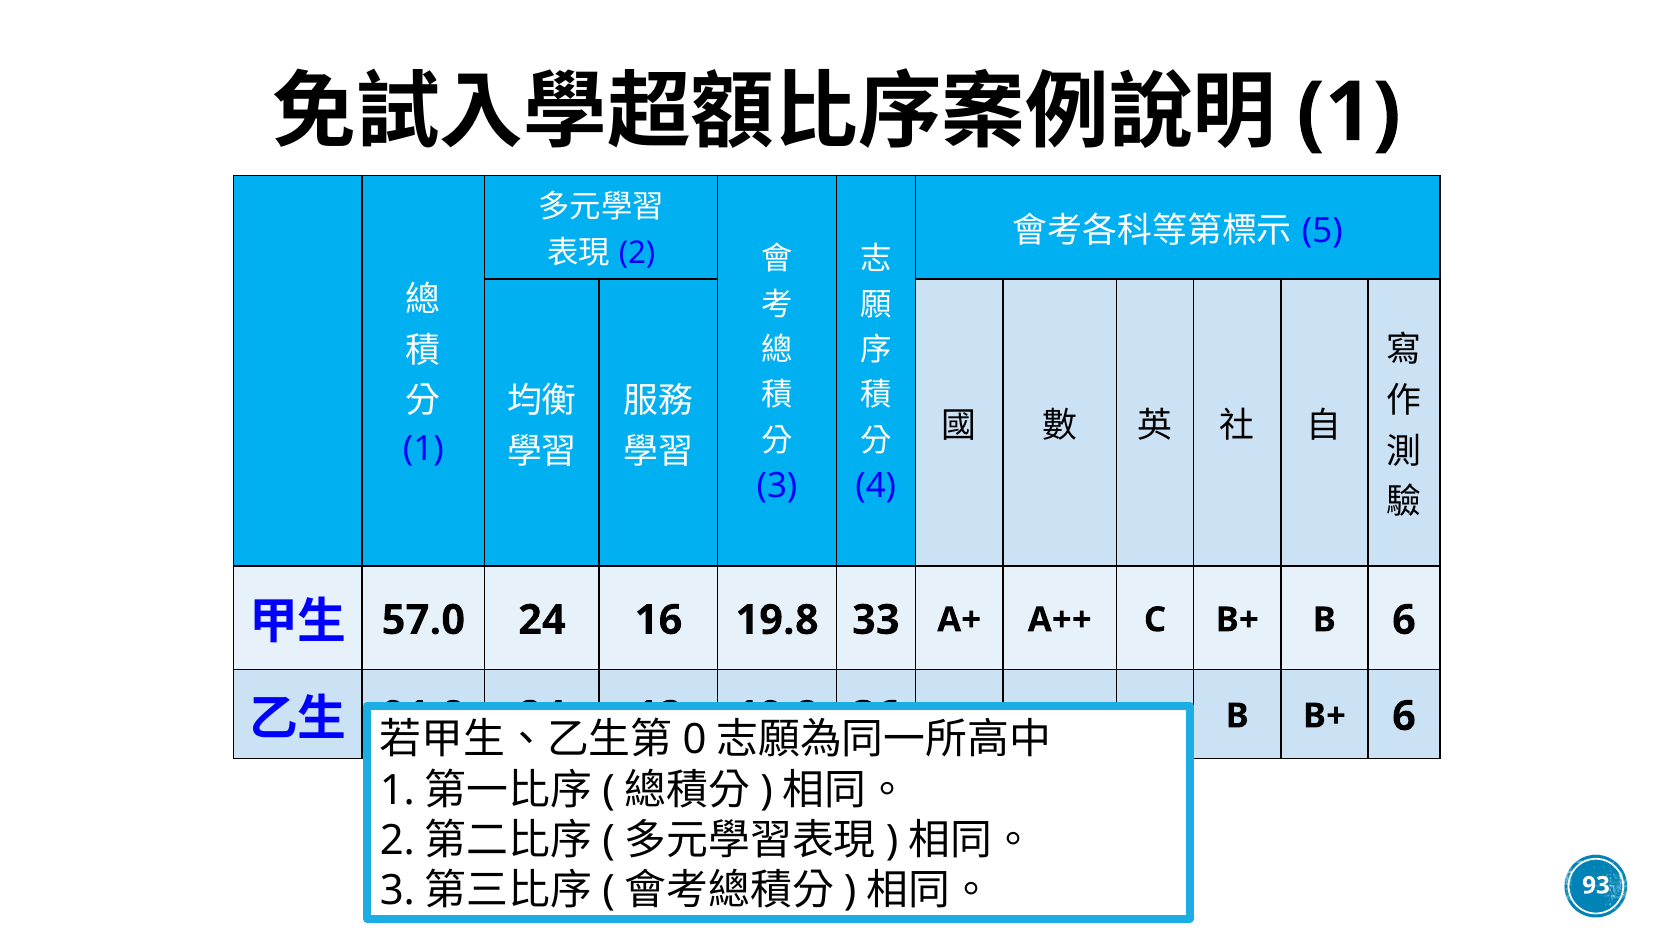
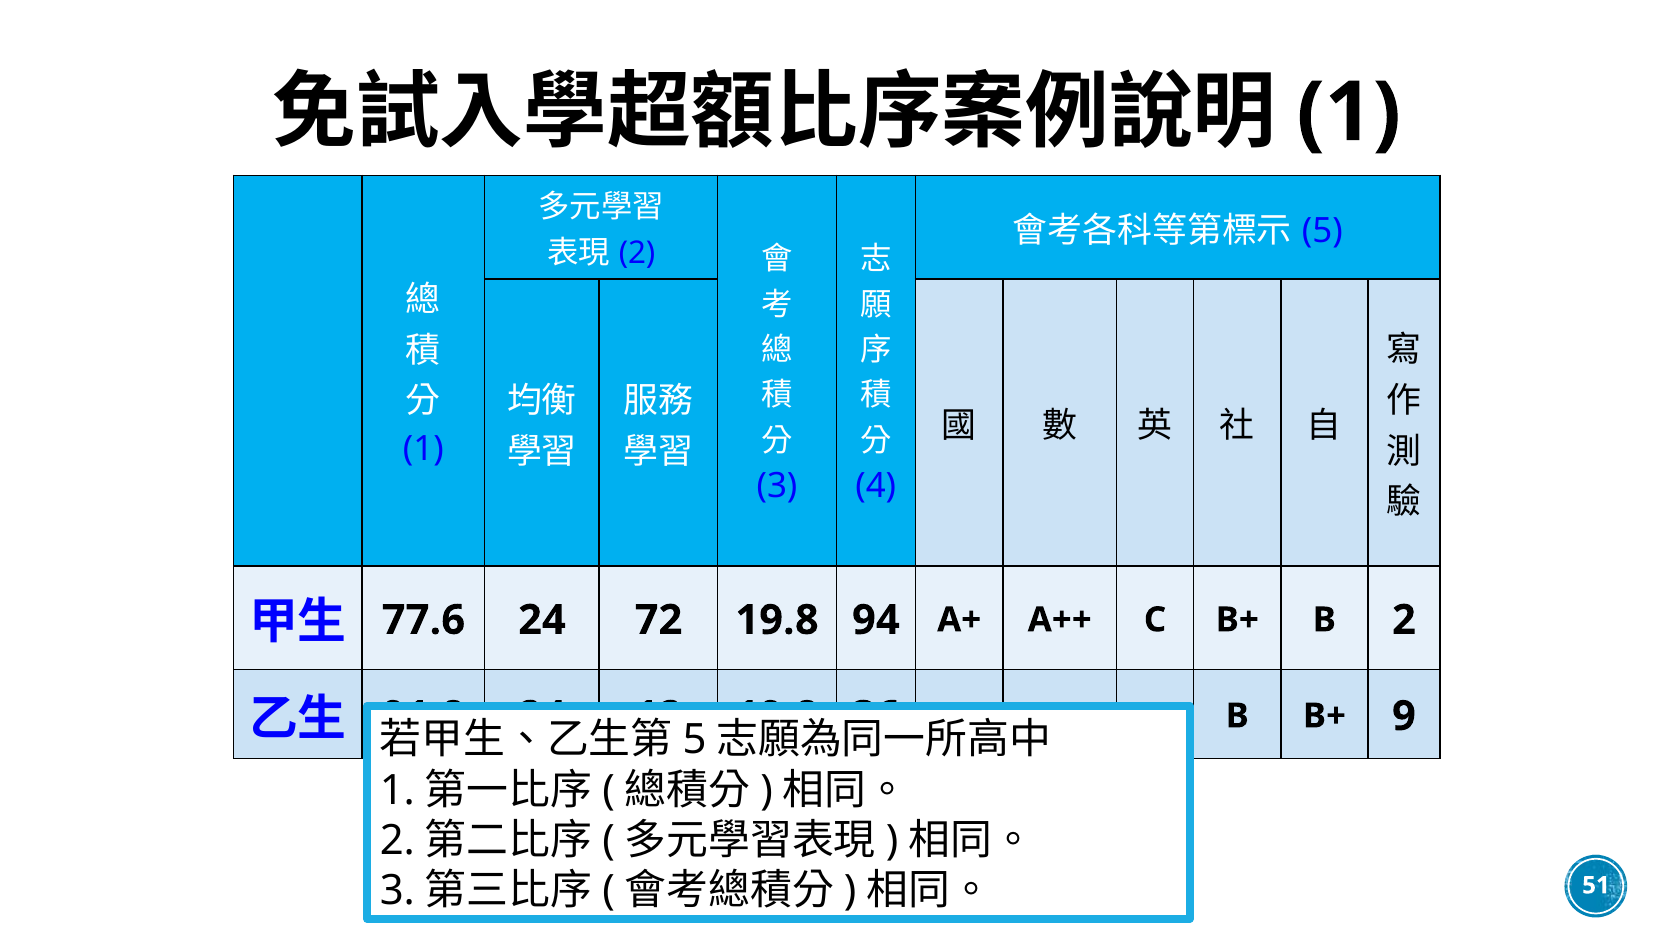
57.0: 57.0 -> 77.6
16: 16 -> 72
33: 33 -> 94
B 6: 6 -> 2
B+ 6: 6 -> 9
0 at (695, 740): 0 -> 5
93: 93 -> 51
